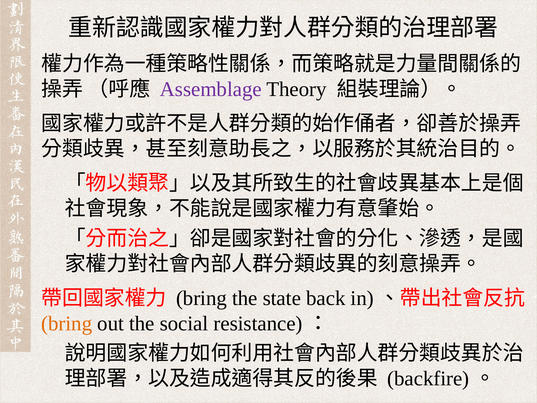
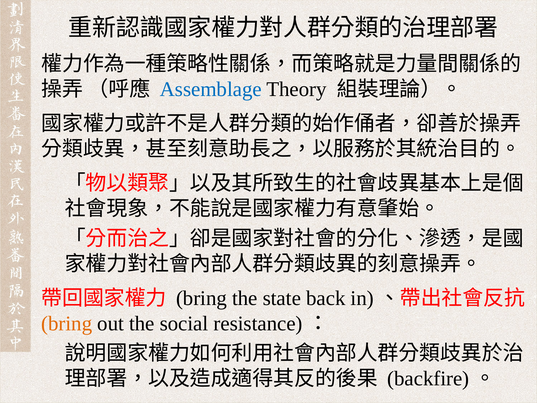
Assemblage colour: purple -> blue
